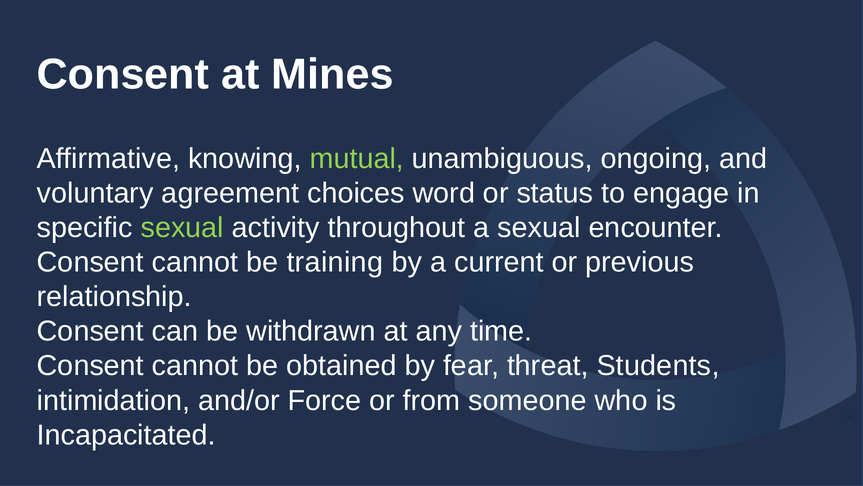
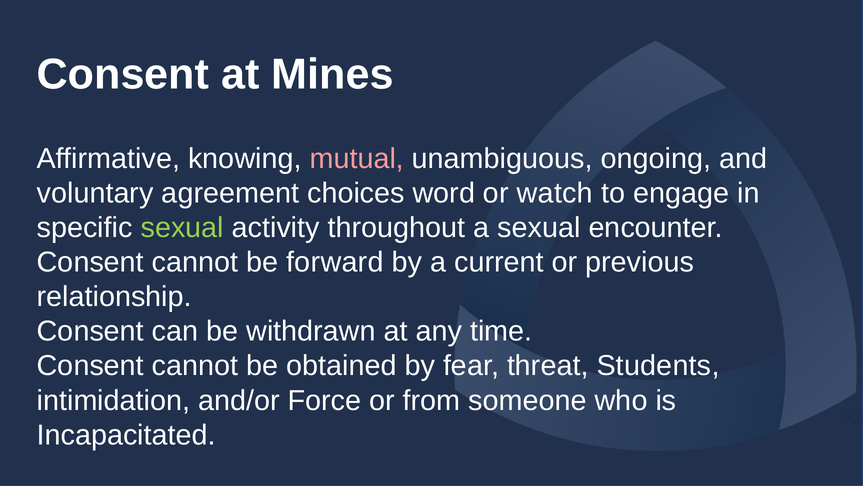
mutual colour: light green -> pink
status: status -> watch
training: training -> forward
